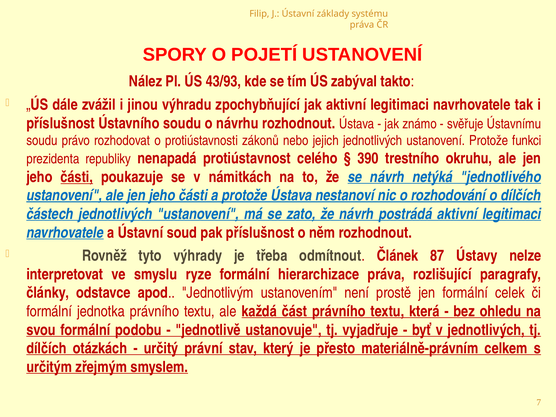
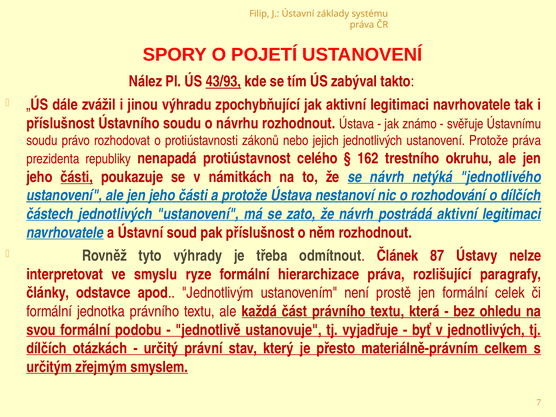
43/93 underline: none -> present
Protože funkci: funkci -> práva
390: 390 -> 162
